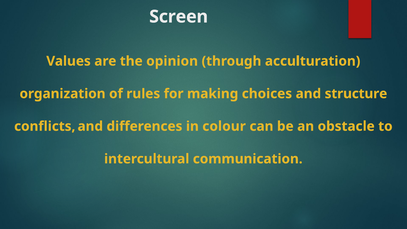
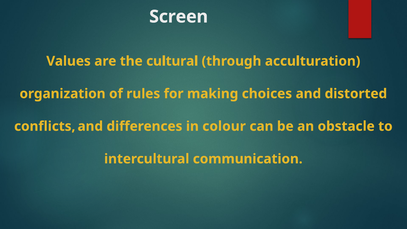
opinion: opinion -> cultural
structure: structure -> distorted
